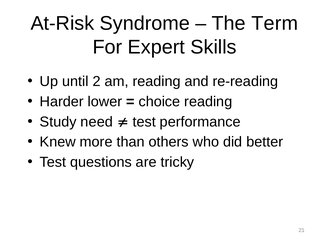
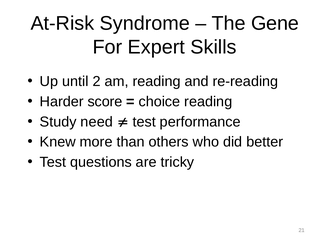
Term: Term -> Gene
lower: lower -> score
